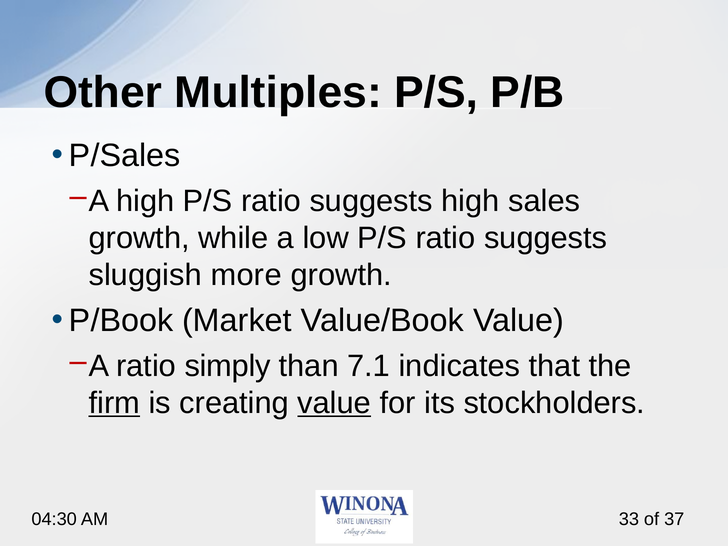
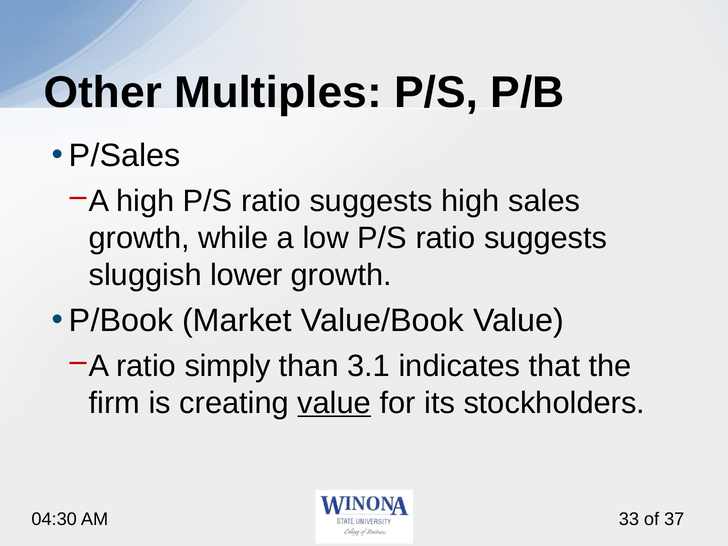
more: more -> lower
7.1: 7.1 -> 3.1
firm underline: present -> none
